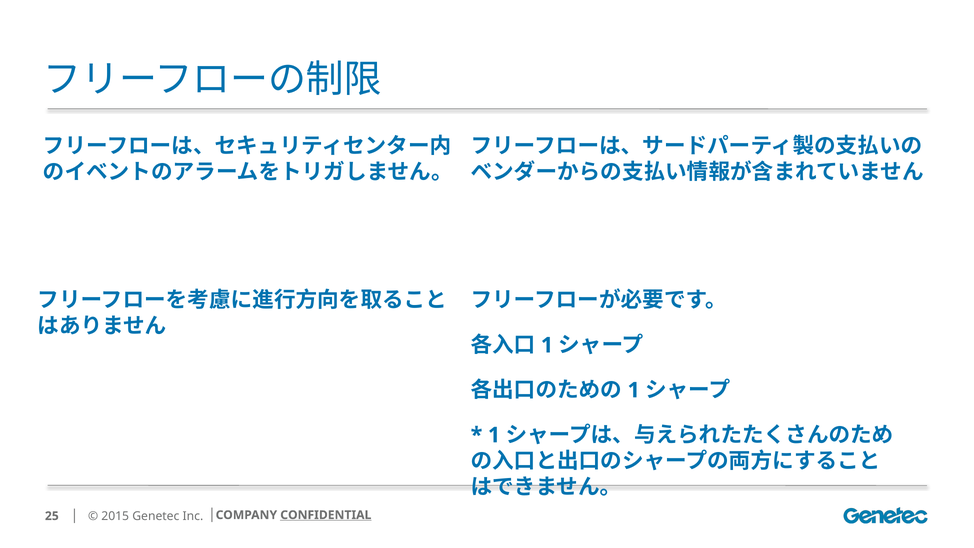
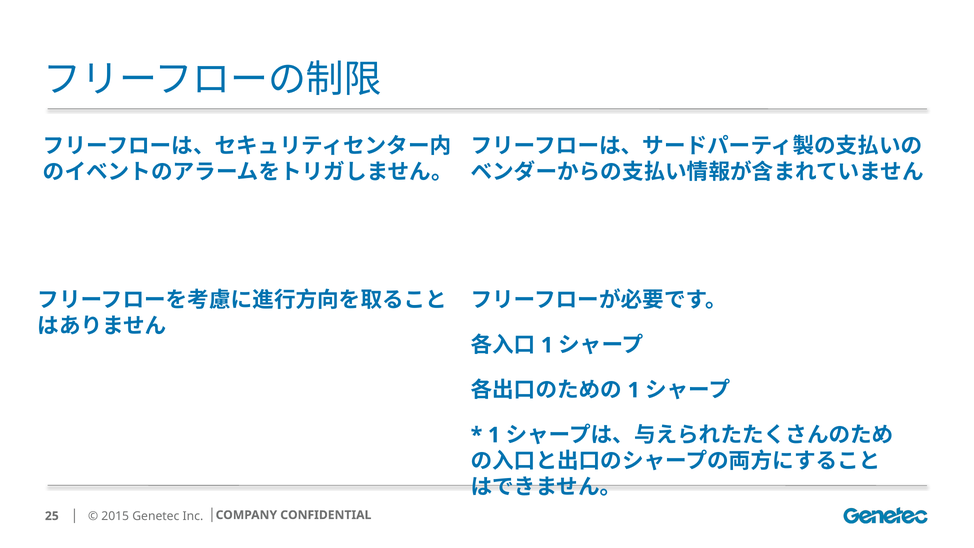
CONFIDENTIAL underline: present -> none
